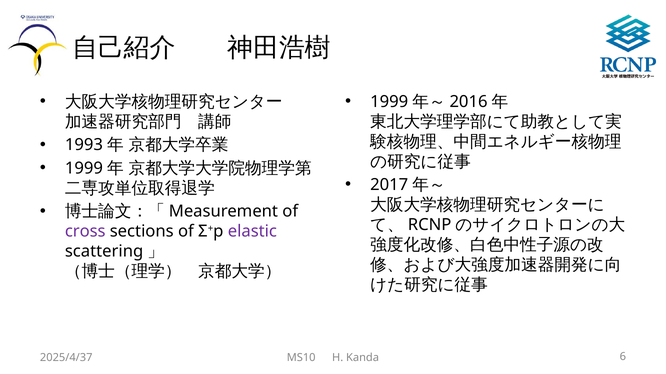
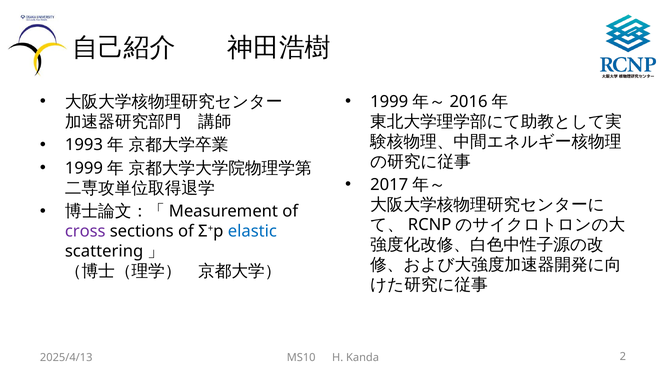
elastic colour: purple -> blue
2025/4/37: 2025/4/37 -> 2025/4/13
6: 6 -> 2
